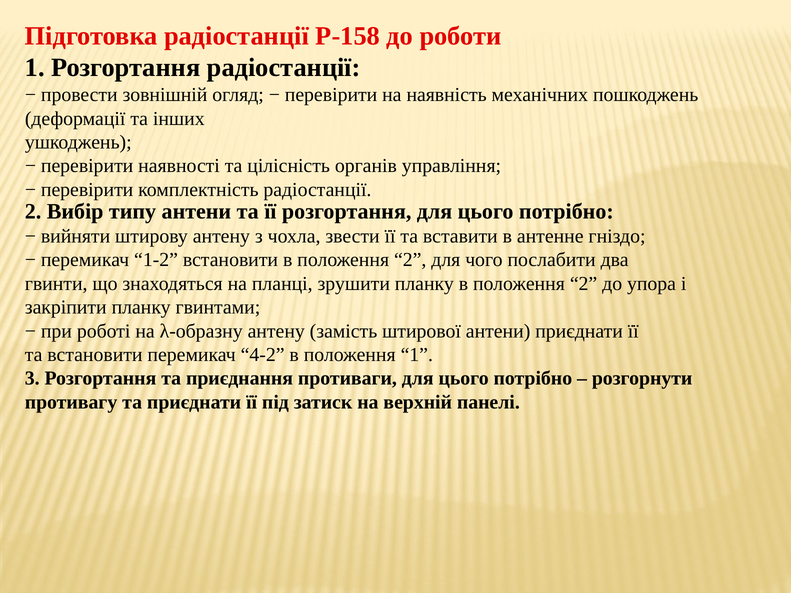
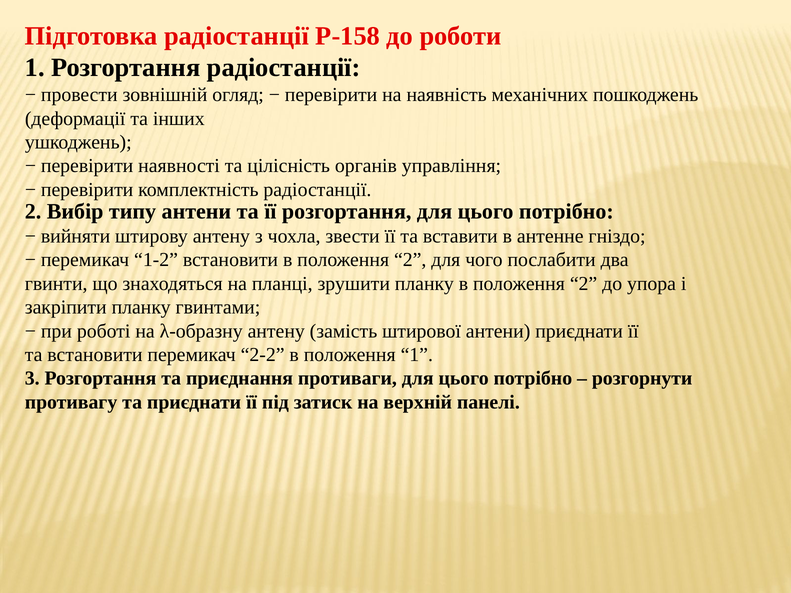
4-2: 4-2 -> 2-2
